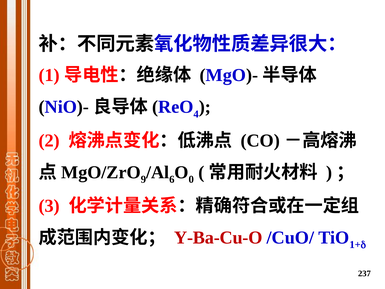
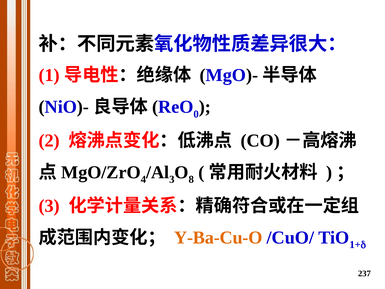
4: 4 -> 0
9: 9 -> 4
6 at (172, 179): 6 -> 3
0: 0 -> 8
Y-Ba-Cu-O colour: red -> orange
